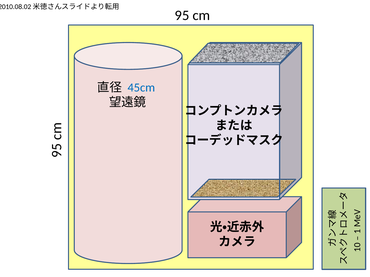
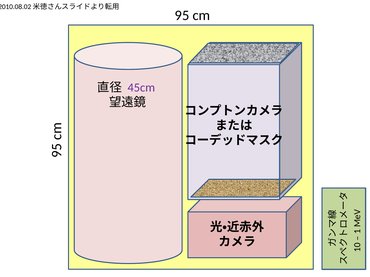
45cm colour: blue -> purple
